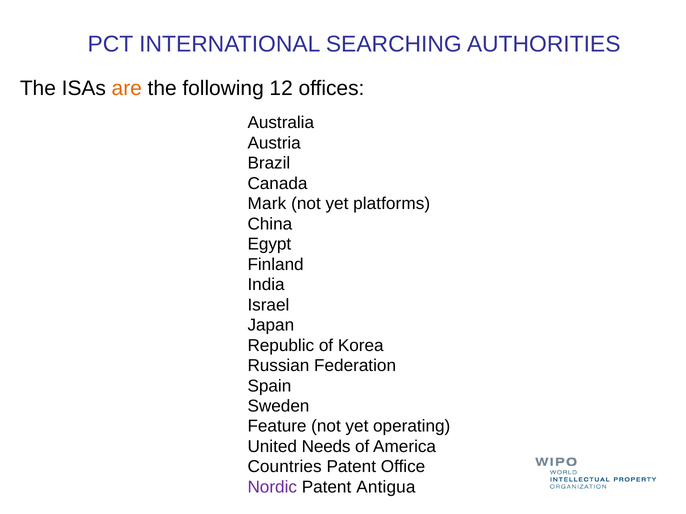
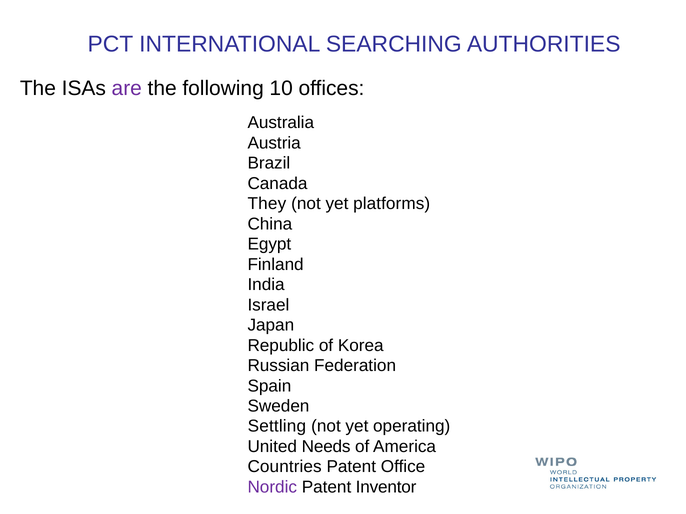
are colour: orange -> purple
12: 12 -> 10
Mark: Mark -> They
Feature: Feature -> Settling
Antigua: Antigua -> Inventor
